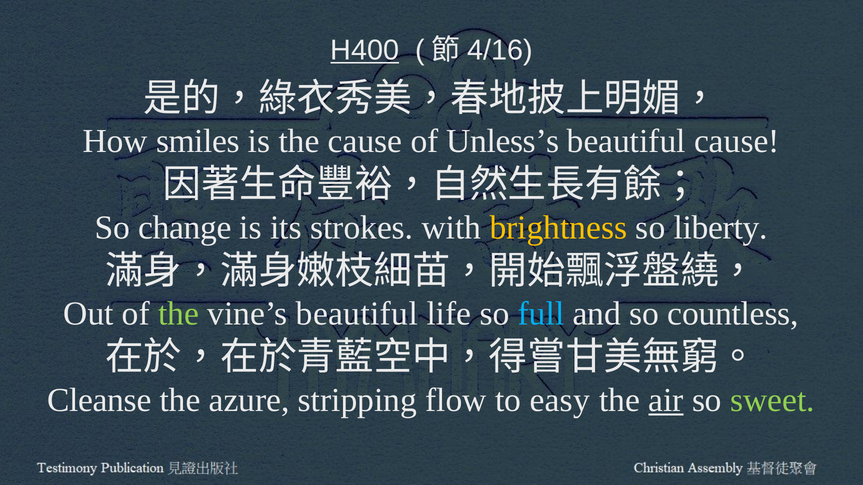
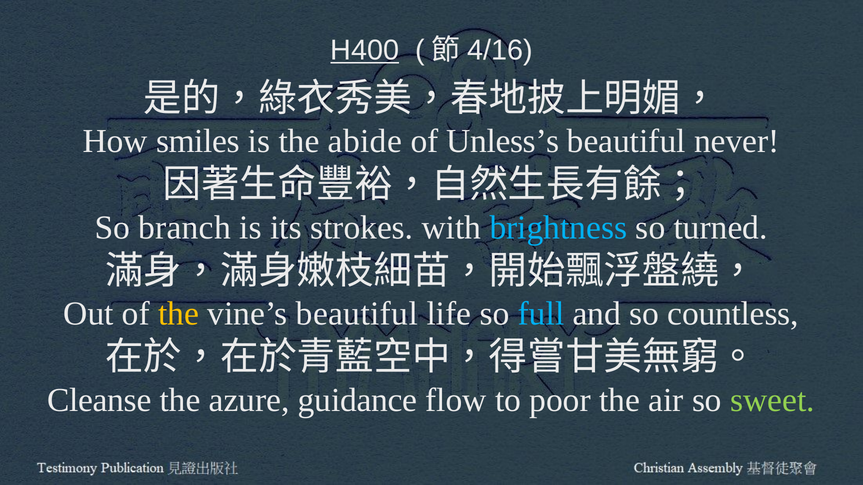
the cause: cause -> abide
beautiful cause: cause -> never
change: change -> branch
brightness colour: yellow -> light blue
liberty: liberty -> turned
the at (179, 314) colour: light green -> yellow
stripping: stripping -> guidance
easy: easy -> poor
air underline: present -> none
